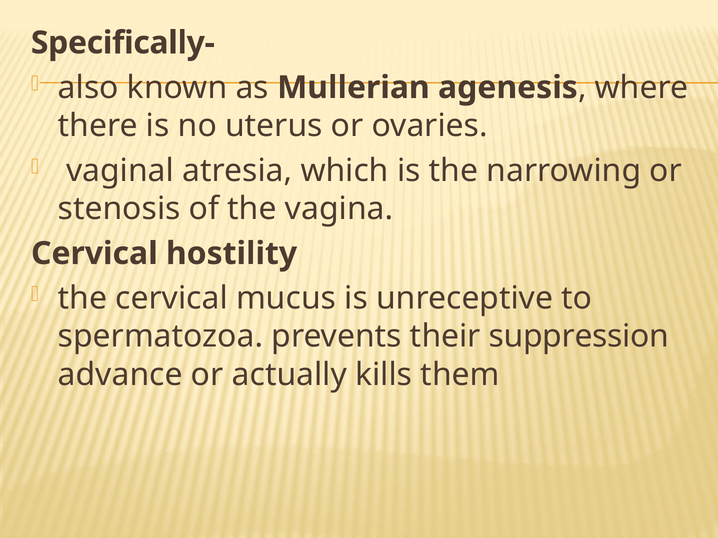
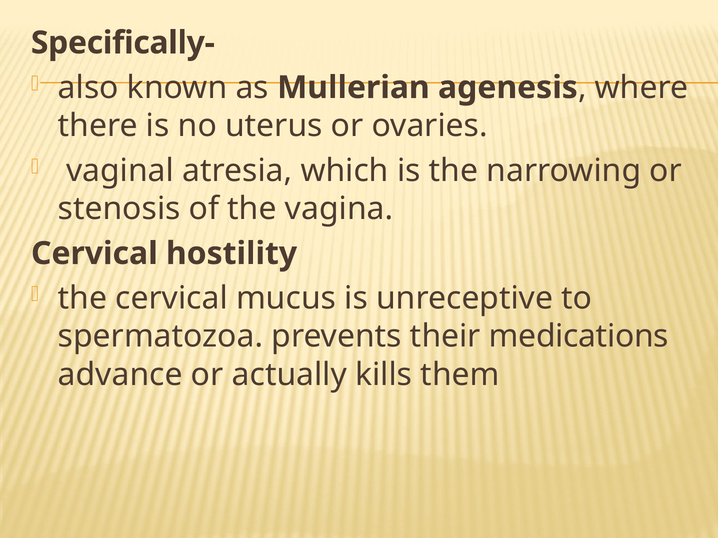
suppression: suppression -> medications
